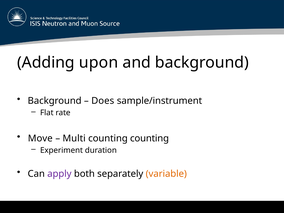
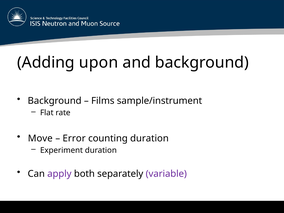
Does: Does -> Films
Multi: Multi -> Error
counting counting: counting -> duration
variable colour: orange -> purple
